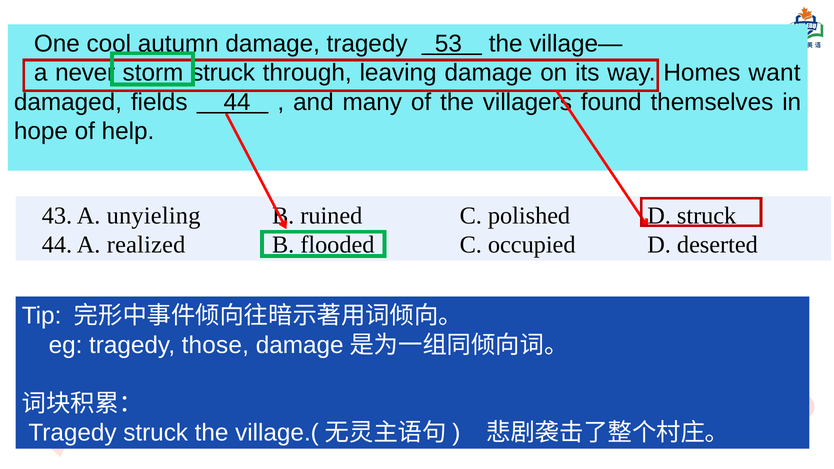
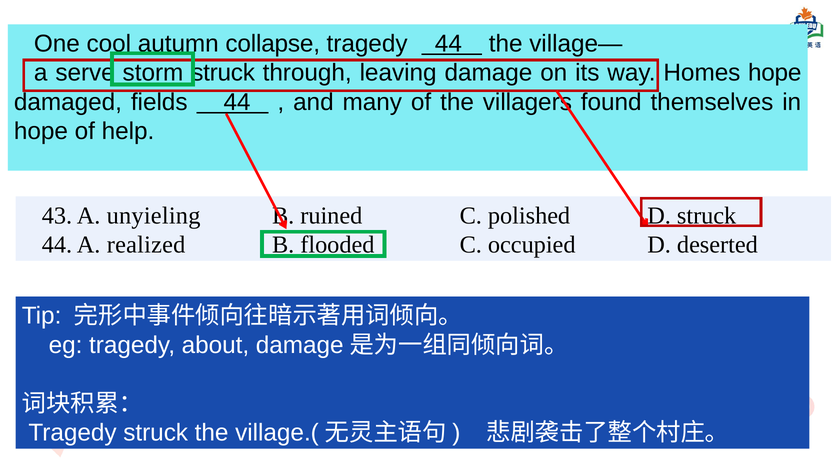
damage at (273, 44): damage -> collapse
tragedy 53: 53 -> 44
never: never -> serve
Homes want: want -> hope
those: those -> about
